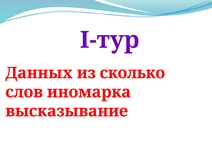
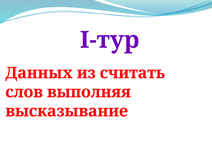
сколько: сколько -> считать
иномарка: иномарка -> выполняя
